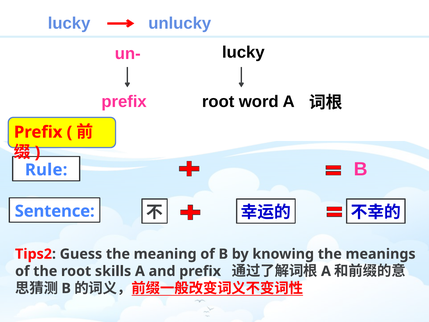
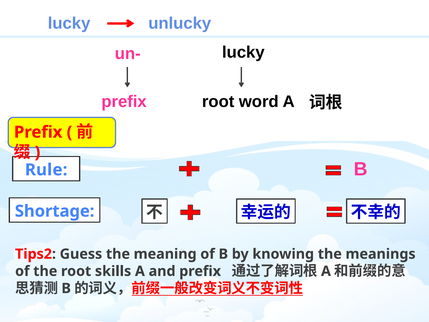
Sentence: Sentence -> Shortage
